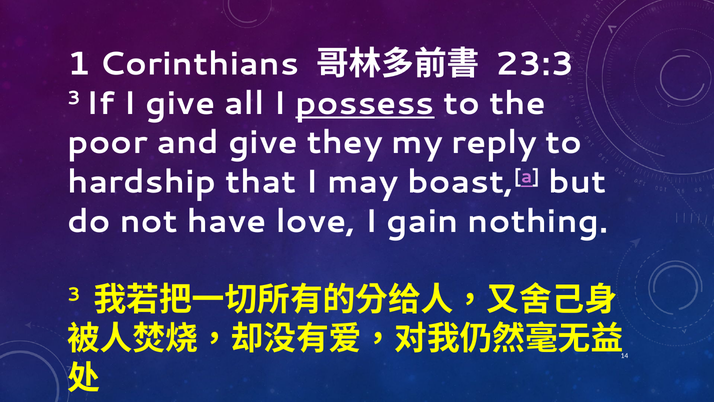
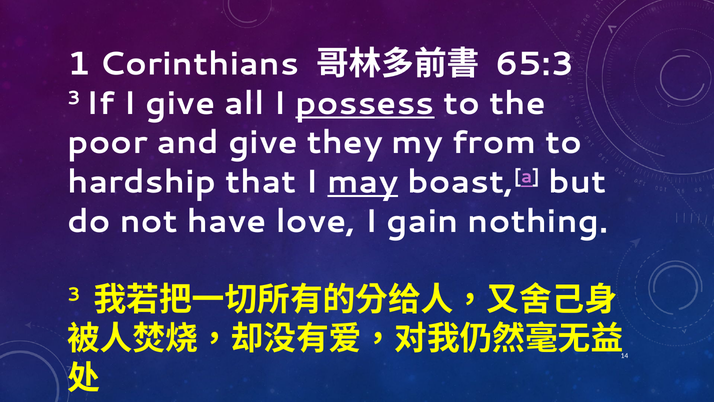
23:3: 23:3 -> 65:3
reply: reply -> from
may underline: none -> present
